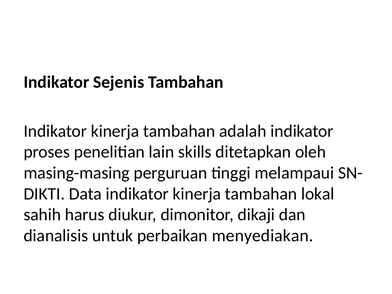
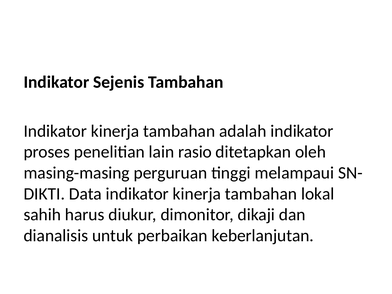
skills: skills -> rasio
menyediakan: menyediakan -> keberlanjutan
